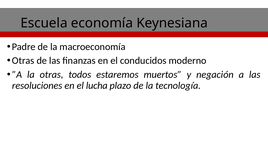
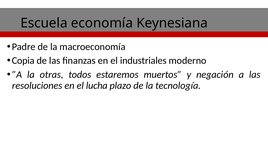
Otras at (23, 61): Otras -> Copia
conducidos: conducidos -> industriales
